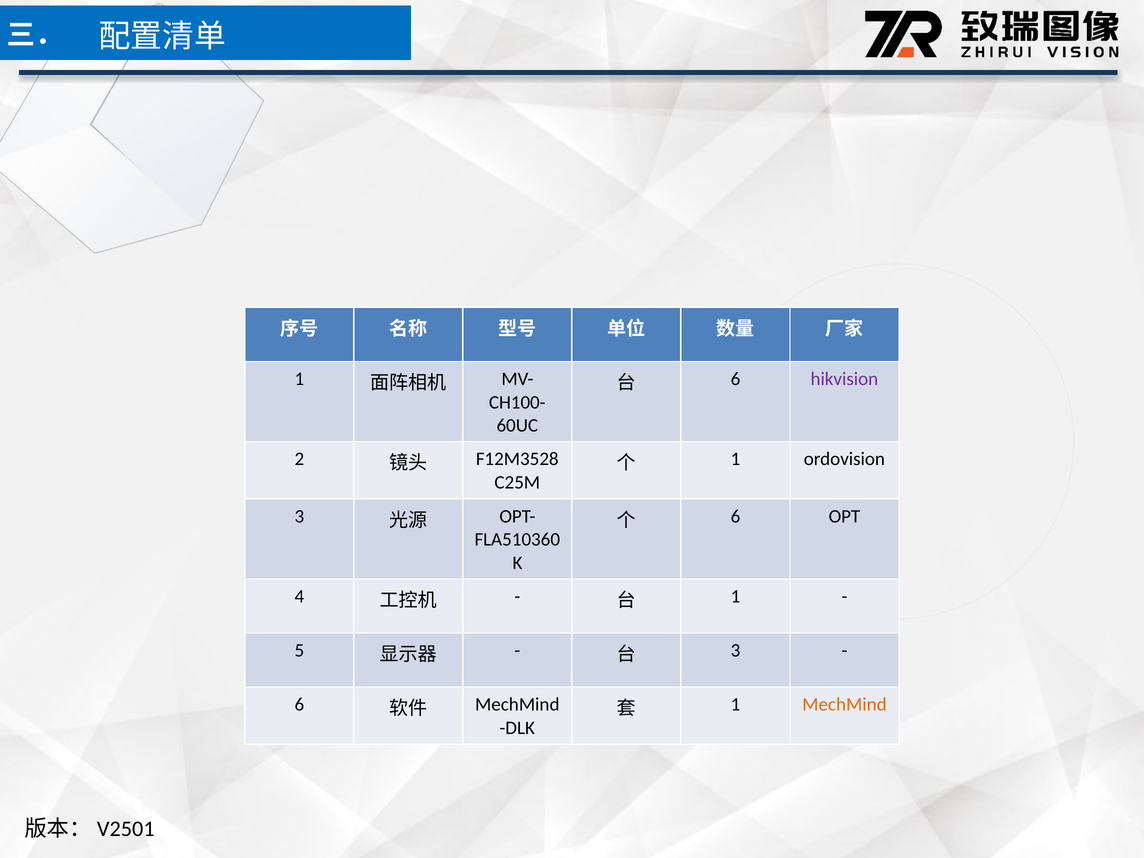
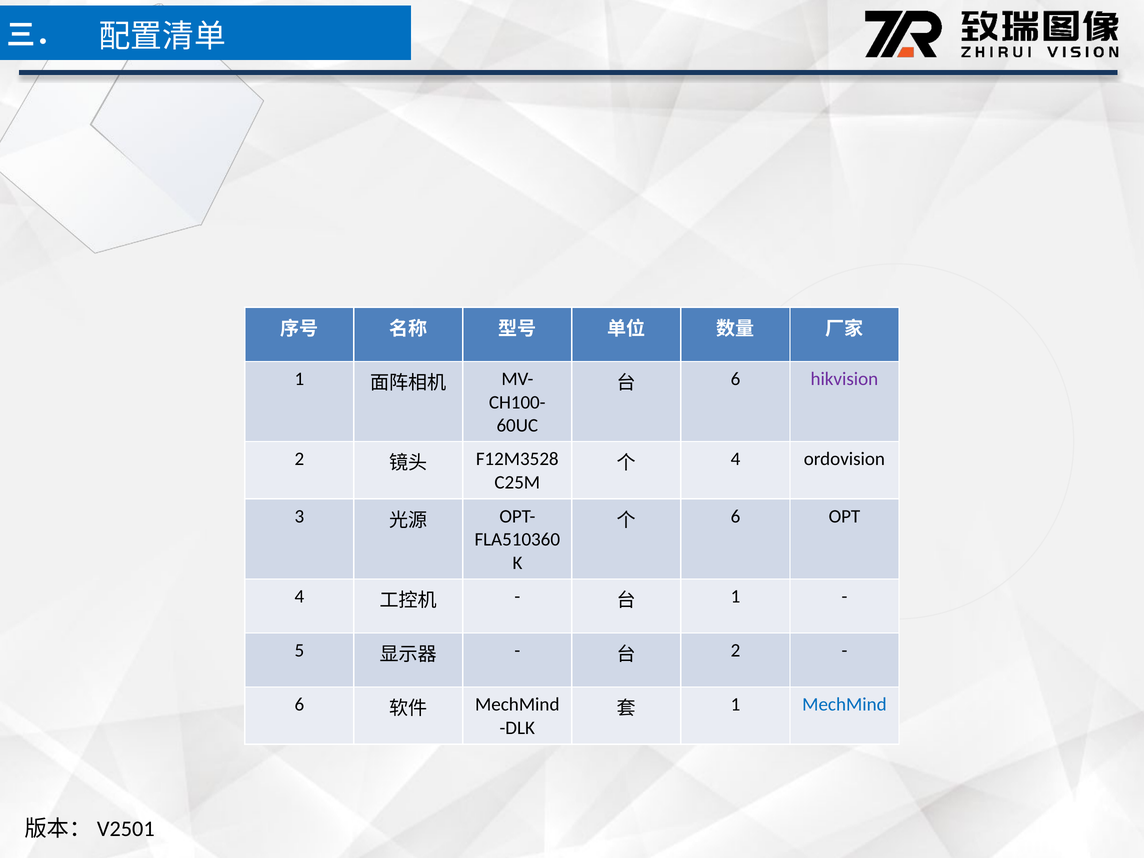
1 at (735, 459): 1 -> 4
3 at (735, 651): 3 -> 2
MechMind at (844, 705) colour: orange -> blue
